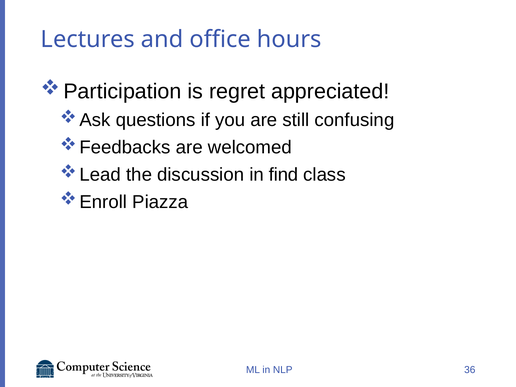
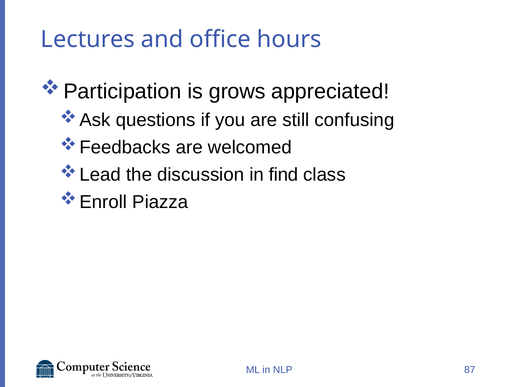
regret: regret -> grows
36: 36 -> 87
